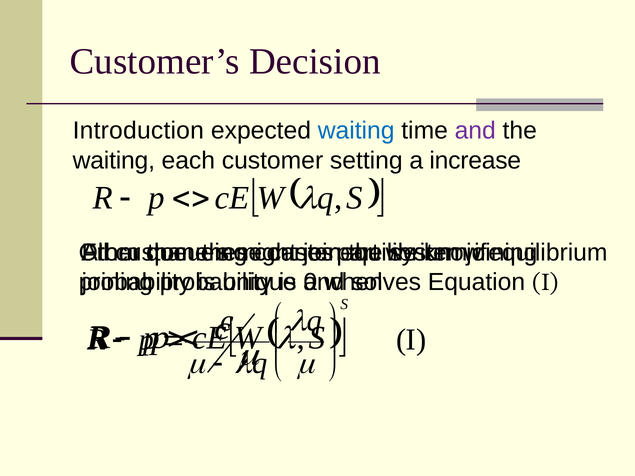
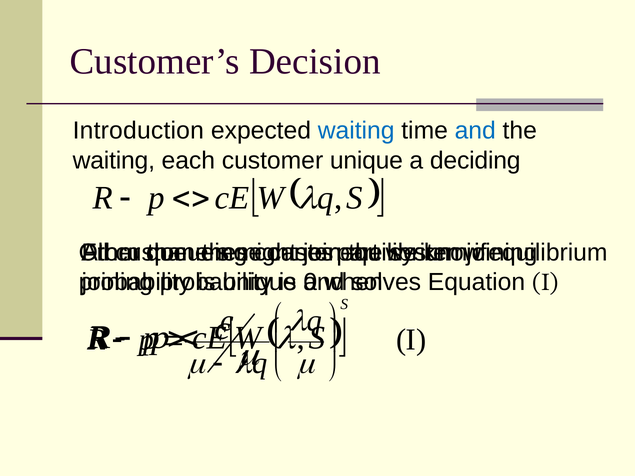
and at (475, 131) colour: purple -> blue
customer setting: setting -> unique
increase: increase -> deciding
